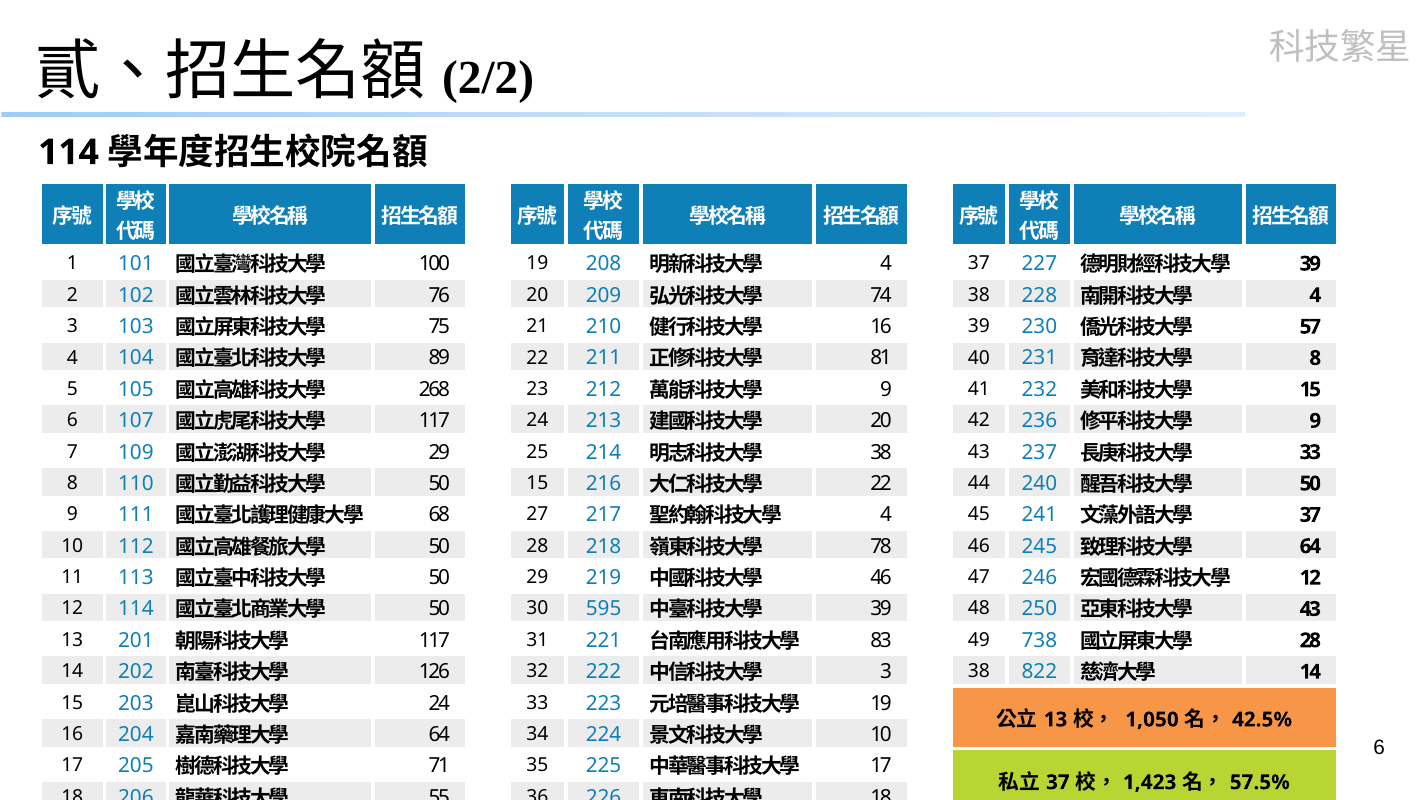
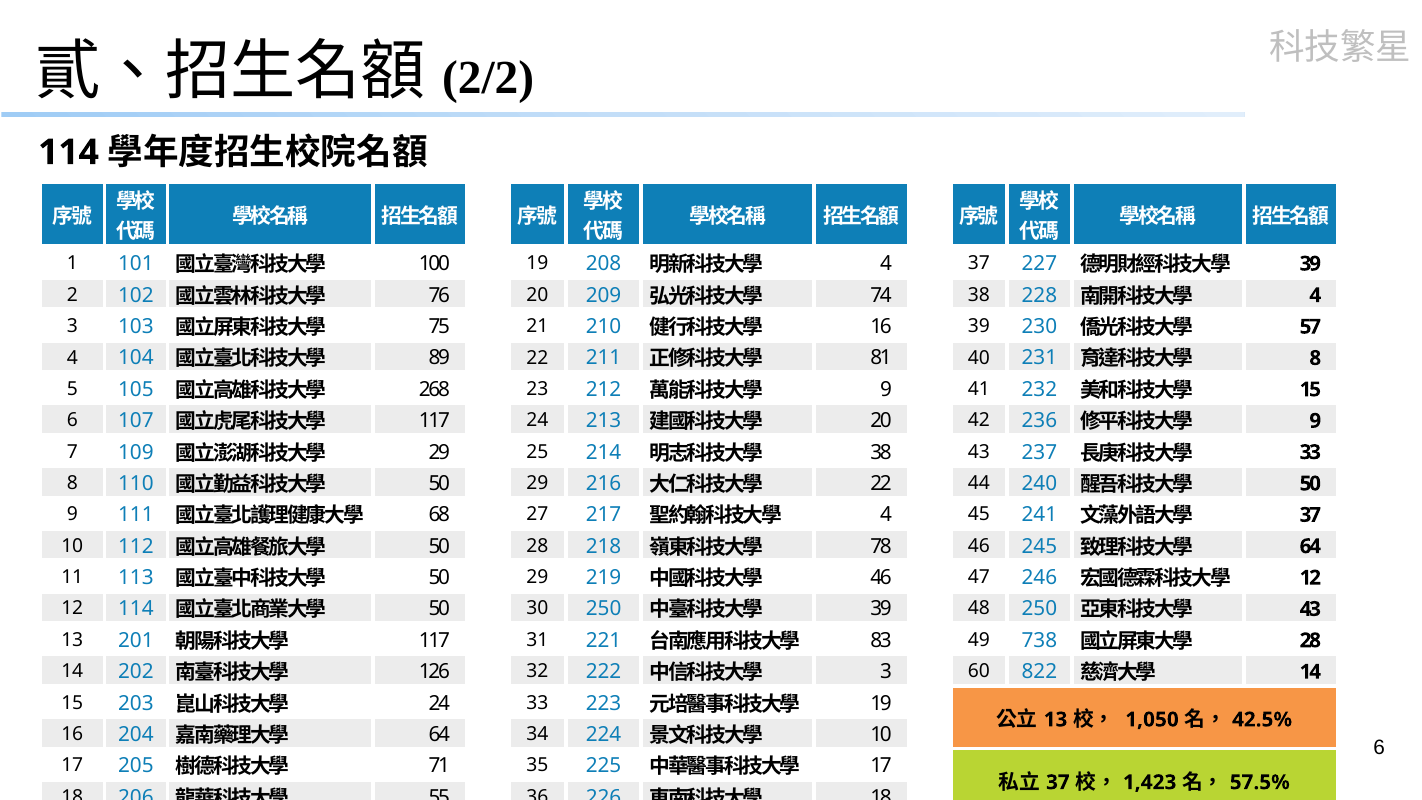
15 at (537, 483): 15 -> 29
30 595: 595 -> 250
3 38: 38 -> 60
